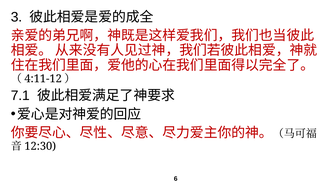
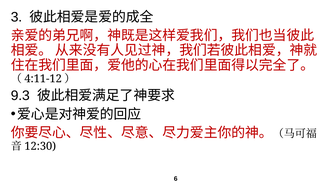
7.1: 7.1 -> 9.3
